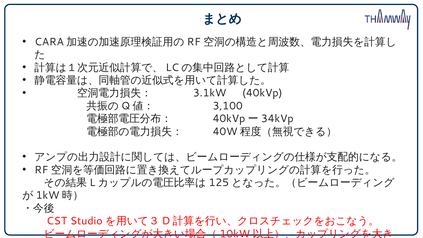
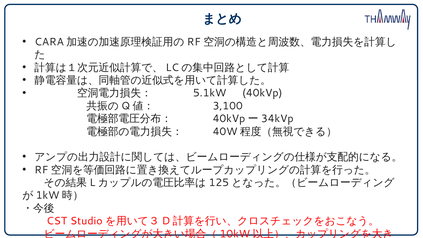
3.1kW: 3.1kW -> 5.1kW
